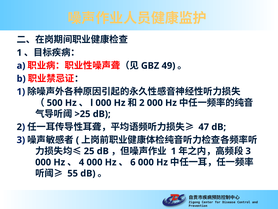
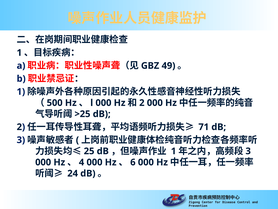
47: 47 -> 71
55: 55 -> 24
